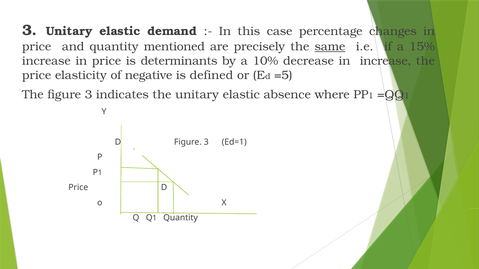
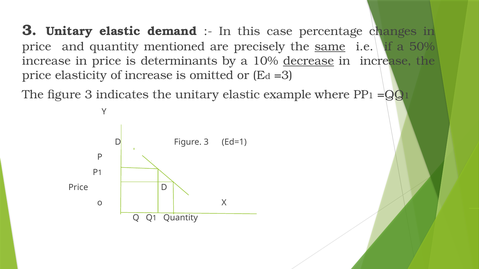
15%: 15% -> 50%
decrease underline: none -> present
of negative: negative -> increase
defined: defined -> omitted
=5: =5 -> =3
absence: absence -> example
